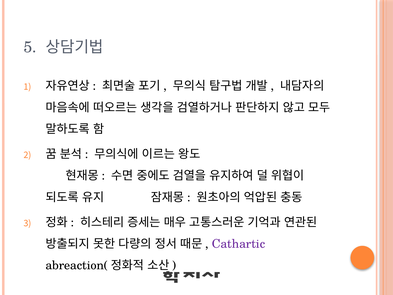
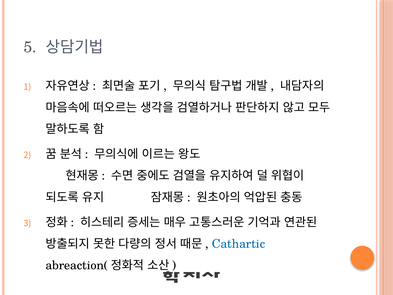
Cathartic colour: purple -> blue
